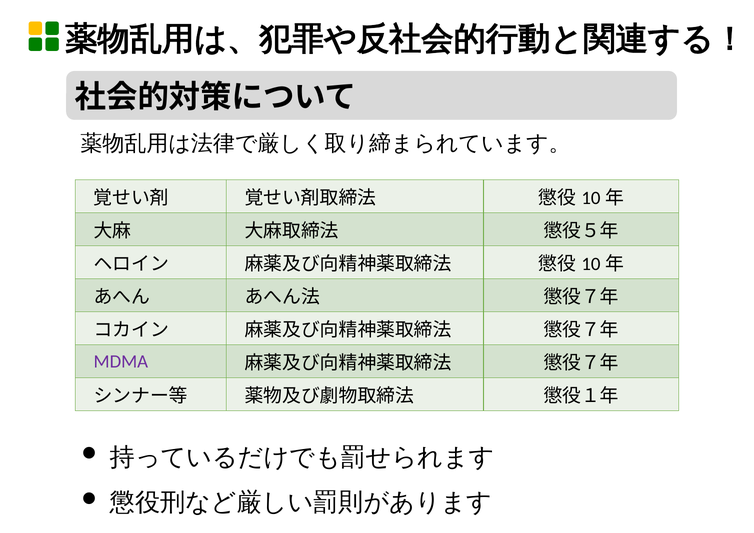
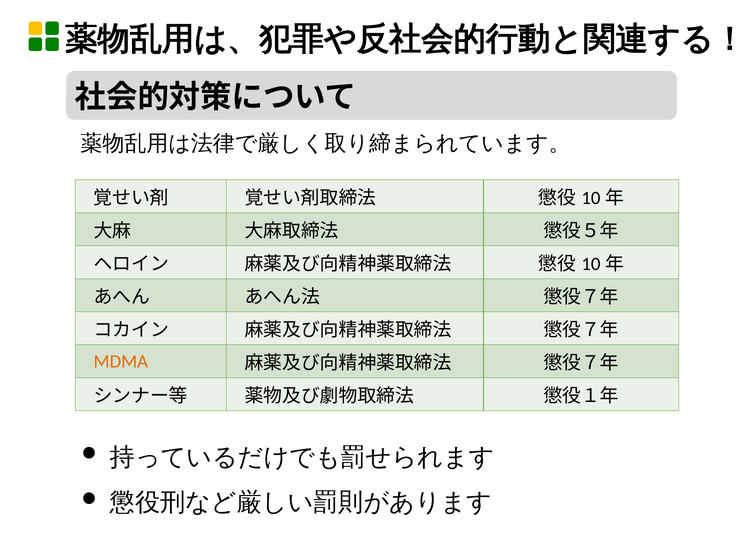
MDMA colour: purple -> orange
